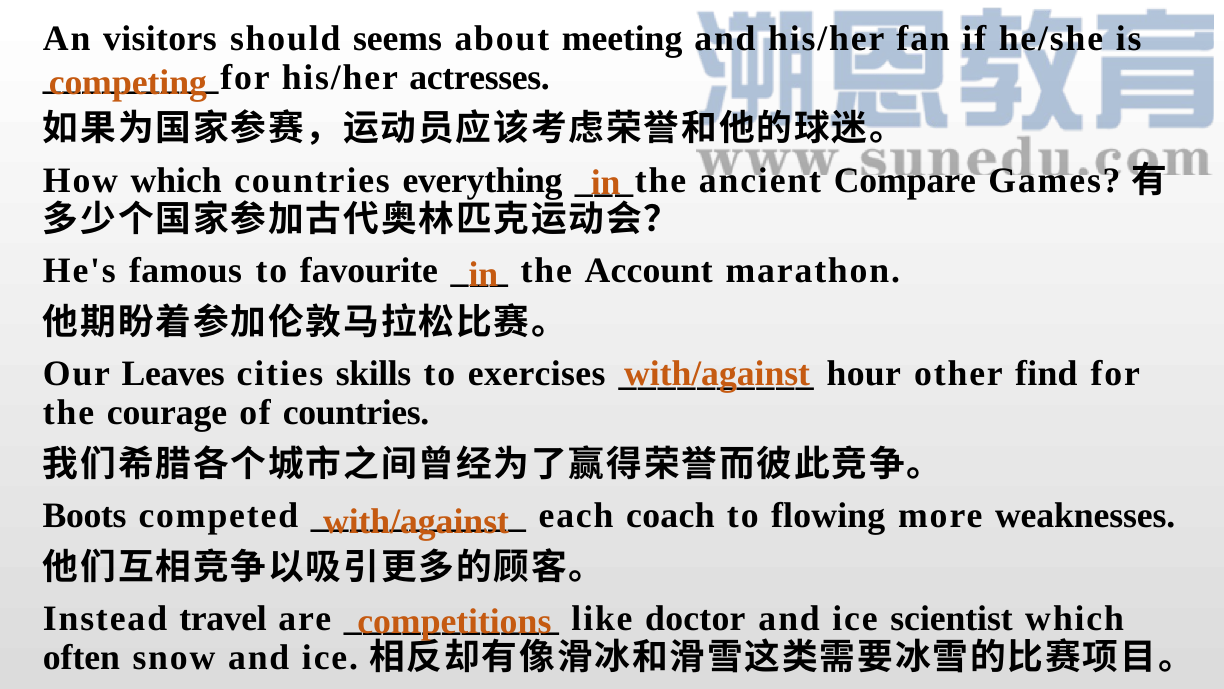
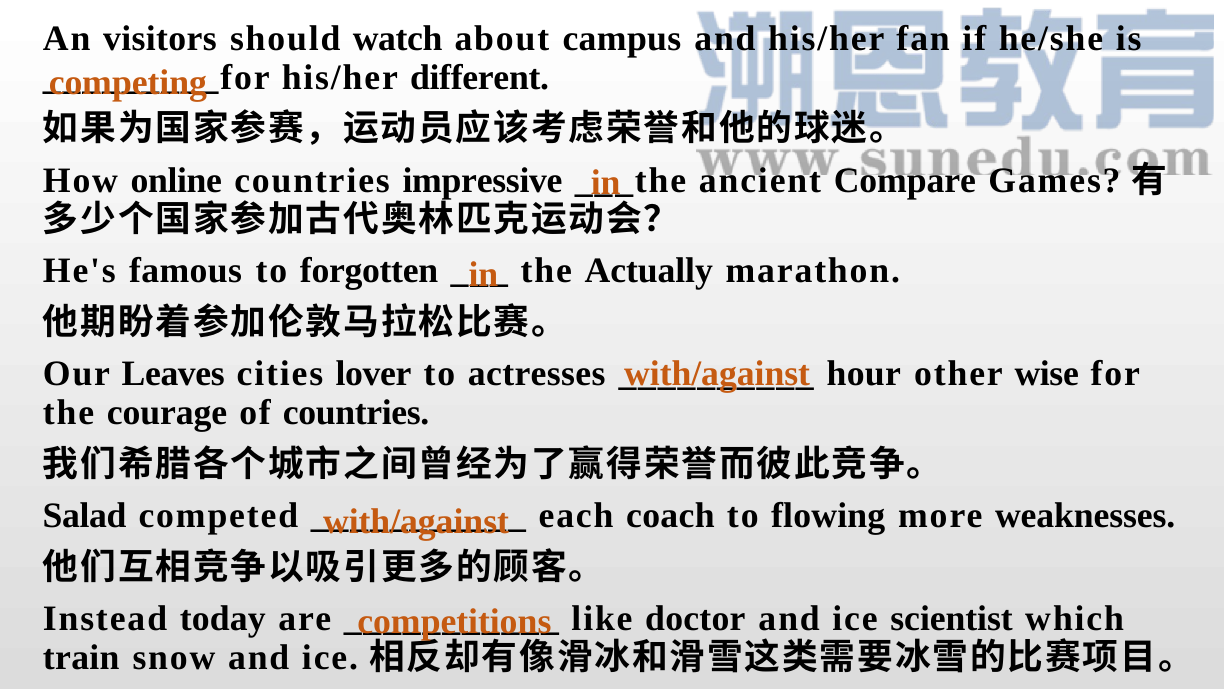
seems: seems -> watch
meeting: meeting -> campus
actresses: actresses -> different
How which: which -> online
everything: everything -> impressive
favourite: favourite -> forgotten
Account: Account -> Actually
skills: skills -> lover
exercises: exercises -> actresses
find: find -> wise
Boots: Boots -> Salad
travel: travel -> today
often: often -> train
